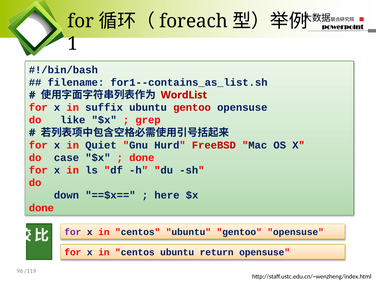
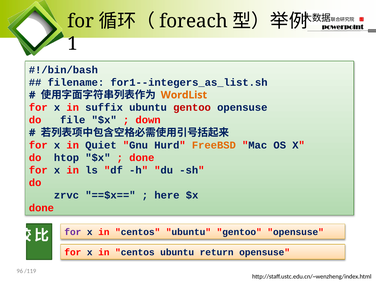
for1--contains_as_list.sh: for1--contains_as_list.sh -> for1--integers_as_list.sh
WordList colour: red -> orange
like: like -> file
grep: grep -> down
FreeBSD colour: red -> orange
case: case -> htop
down: down -> zrvc
